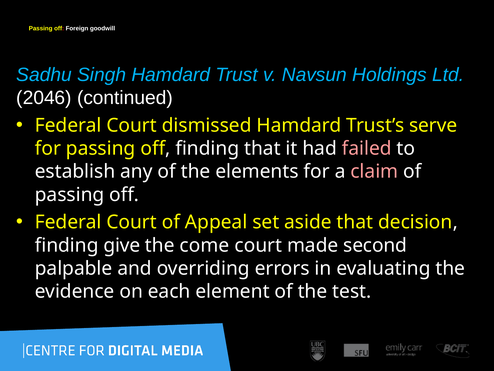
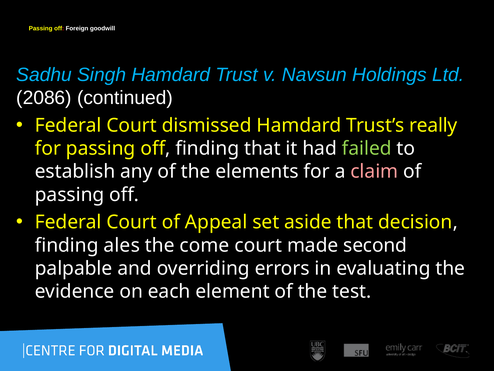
2046: 2046 -> 2086
serve: serve -> really
failed colour: pink -> light green
give: give -> ales
